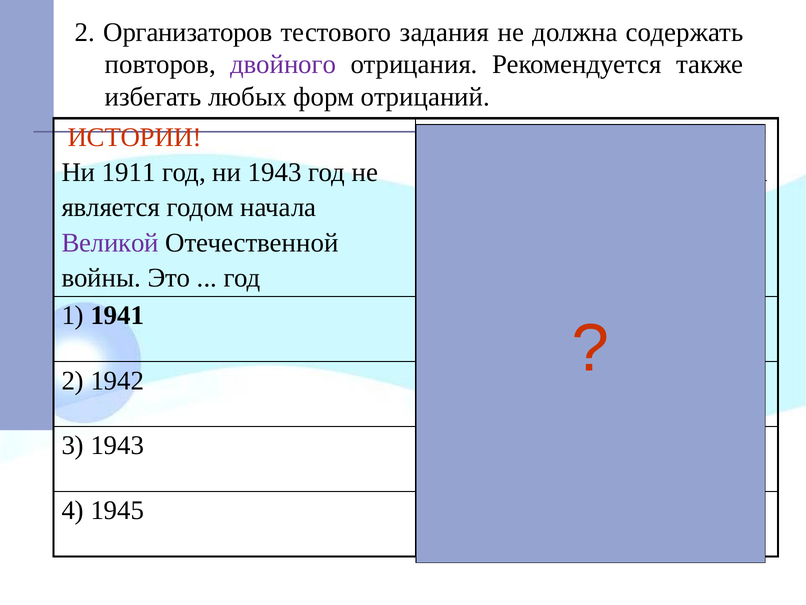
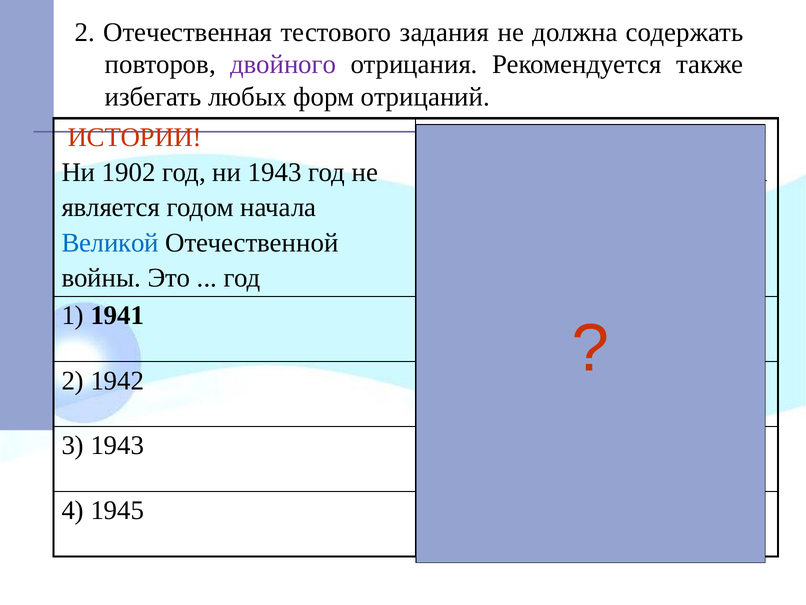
2 Организаторов: Организаторов -> Отечественная
1911: 1911 -> 1902
Великой colour: purple -> blue
